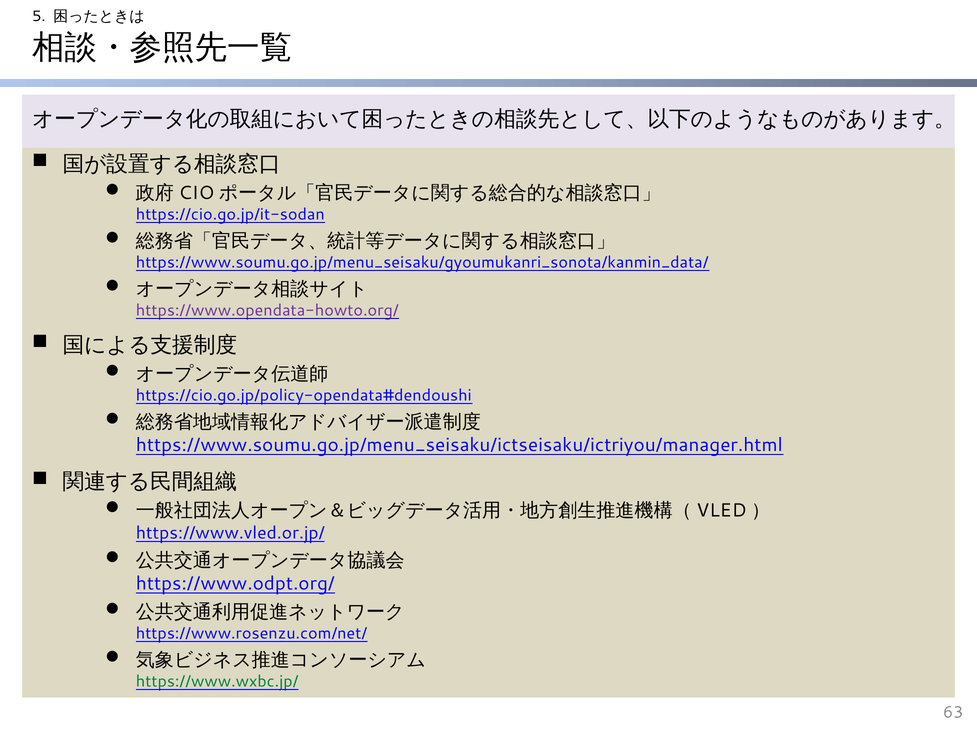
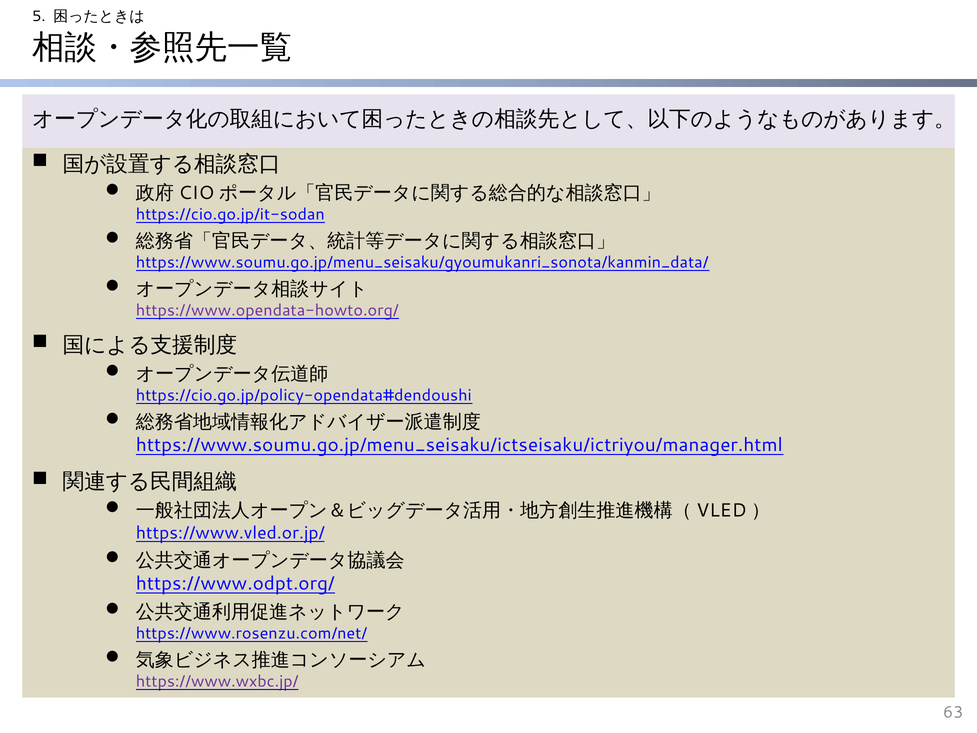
https://www.wxbc.jp/ colour: green -> purple
